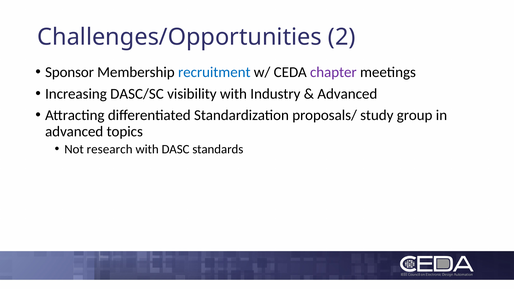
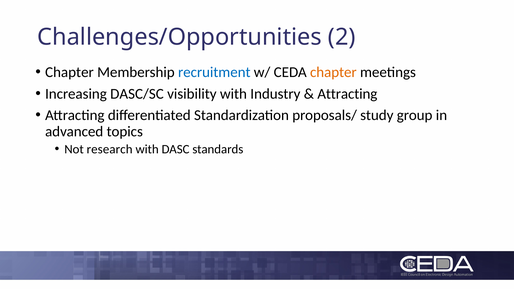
Sponsor at (70, 72): Sponsor -> Chapter
chapter at (333, 72) colour: purple -> orange
Advanced at (347, 94): Advanced -> Attracting
